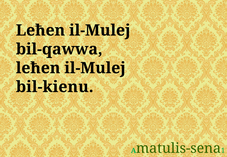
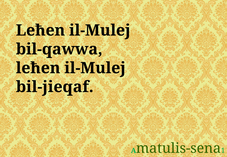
bil-kienu: bil-kienu -> bil-jieqaf
